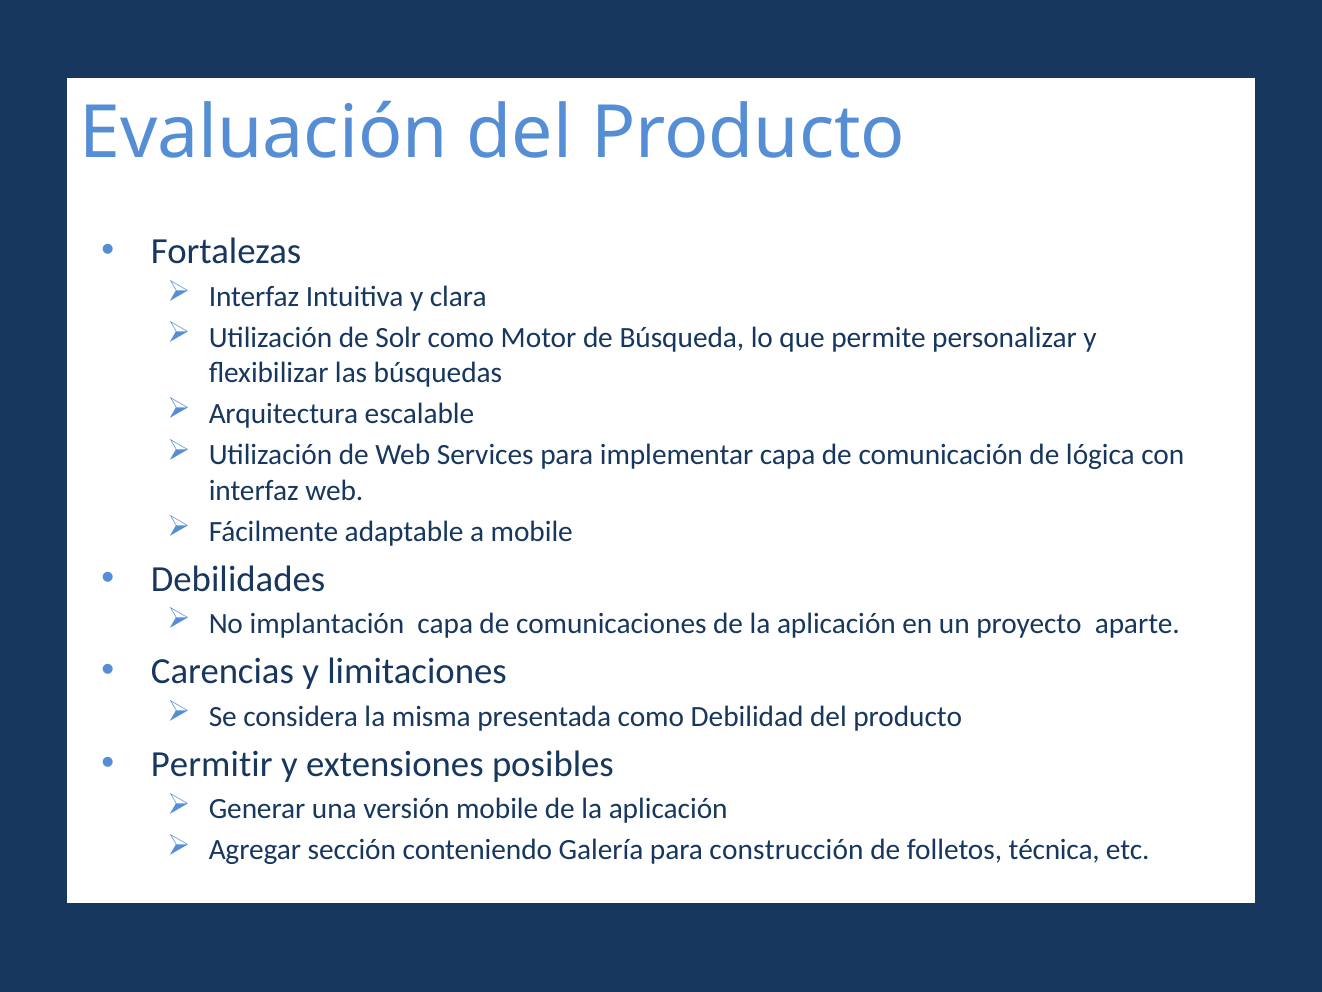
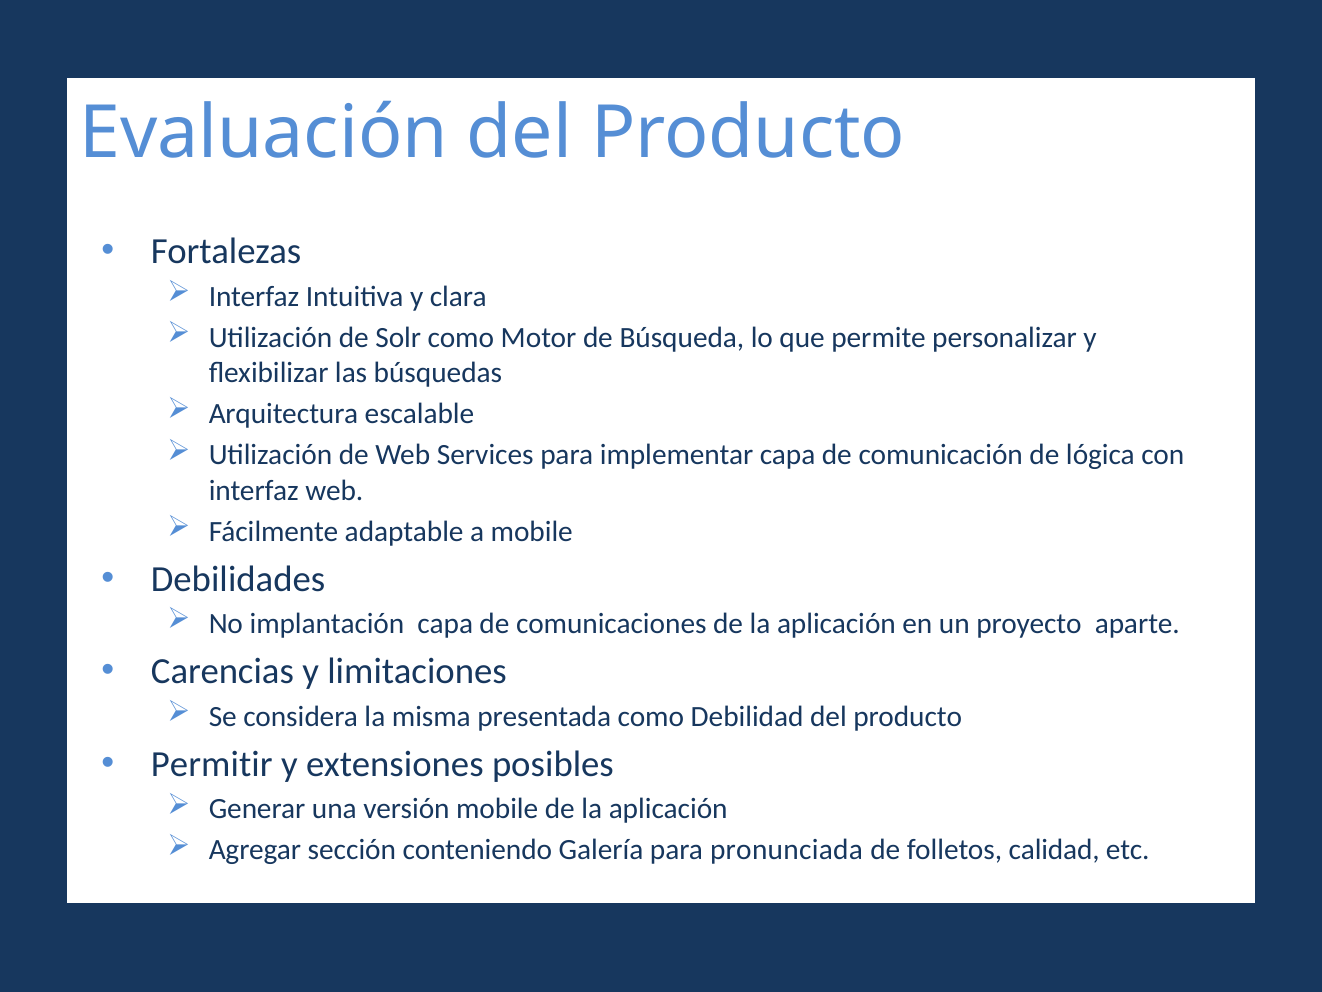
construcción: construcción -> pronunciada
técnica: técnica -> calidad
